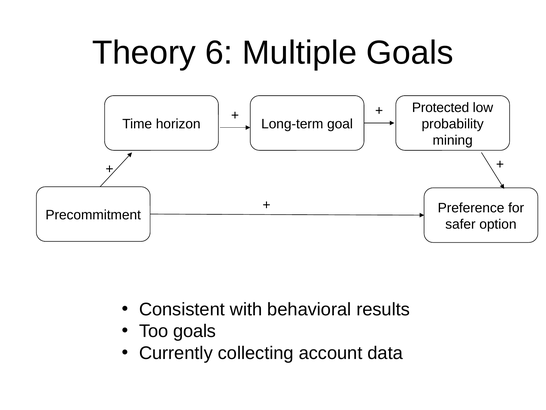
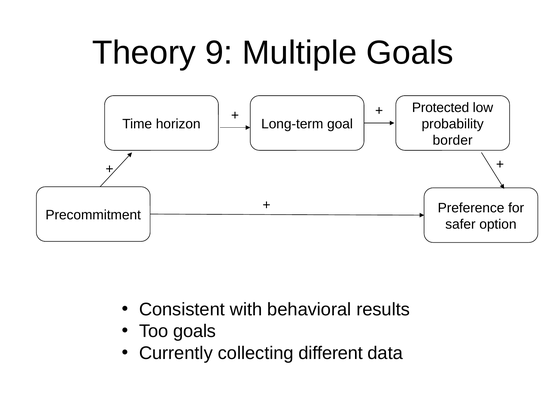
6: 6 -> 9
mining: mining -> border
account: account -> different
